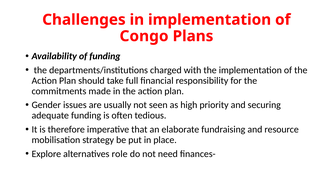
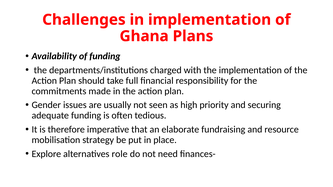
Congo: Congo -> Ghana
